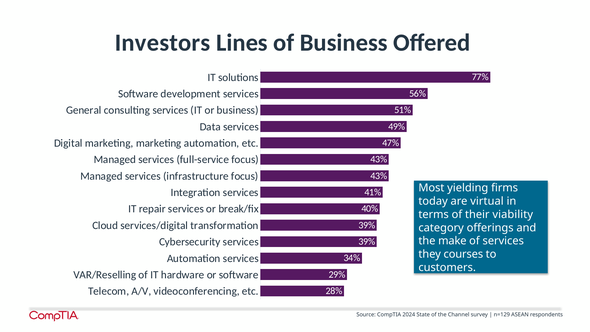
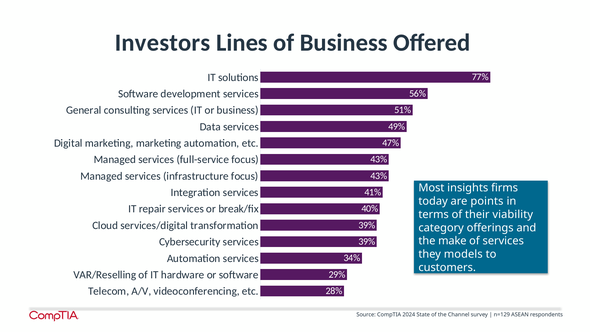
yielding: yielding -> insights
virtual: virtual -> points
courses: courses -> models
